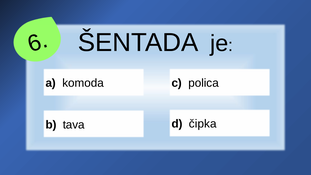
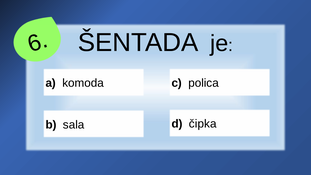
tava: tava -> sala
